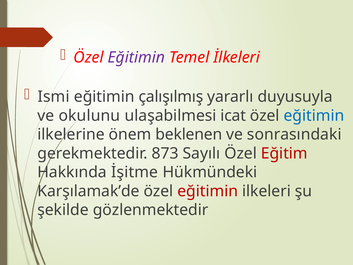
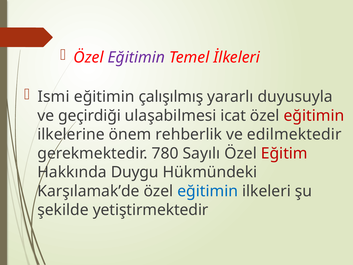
okulunu: okulunu -> geçirdiği
eğitimin at (314, 116) colour: blue -> red
beklenen: beklenen -> rehberlik
sonrasındaki: sonrasındaki -> edilmektedir
873: 873 -> 780
İşitme: İşitme -> Duygu
eğitimin at (208, 191) colour: red -> blue
gözlenmektedir: gözlenmektedir -> yetiştirmektedir
